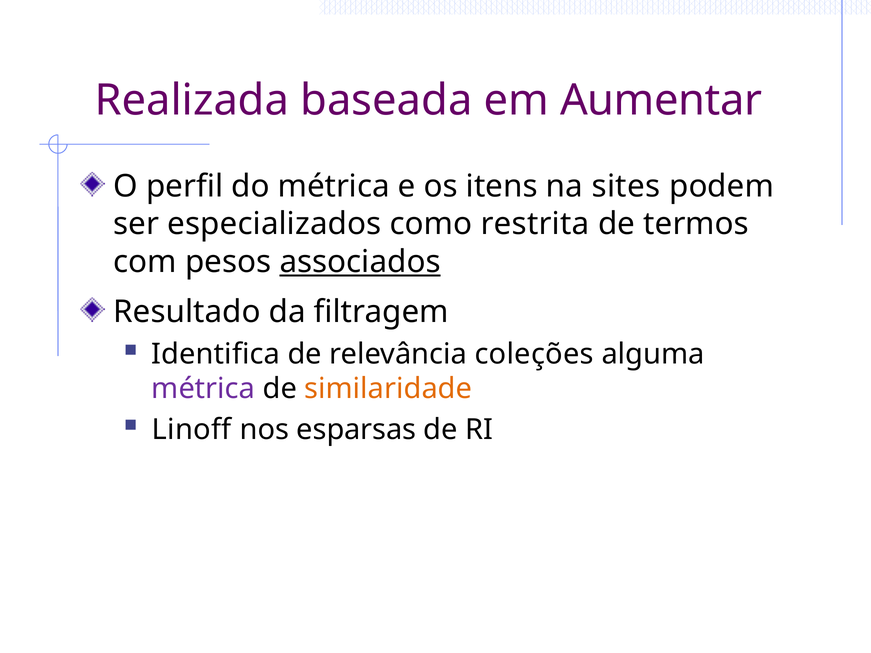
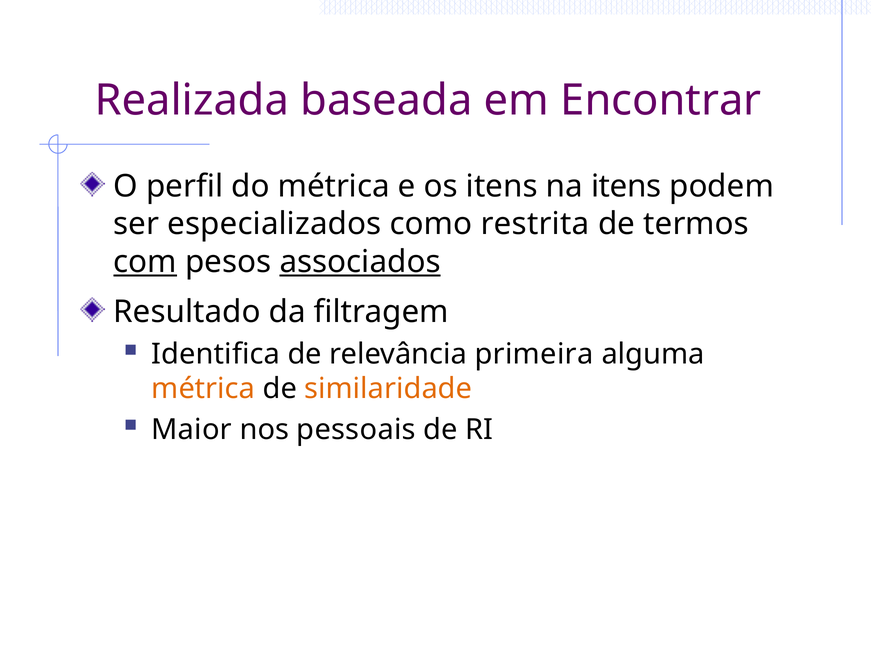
Aumentar: Aumentar -> Encontrar
na sites: sites -> itens
com underline: none -> present
coleções: coleções -> primeira
métrica at (203, 389) colour: purple -> orange
Linoff: Linoff -> Maior
esparsas: esparsas -> pessoais
